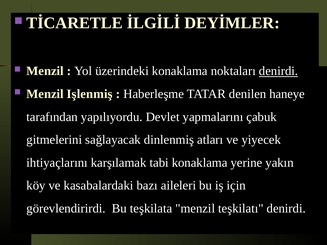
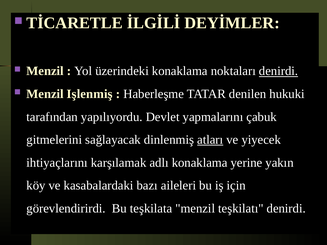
haneye: haneye -> hukuki
atları underline: none -> present
tabi: tabi -> adlı
